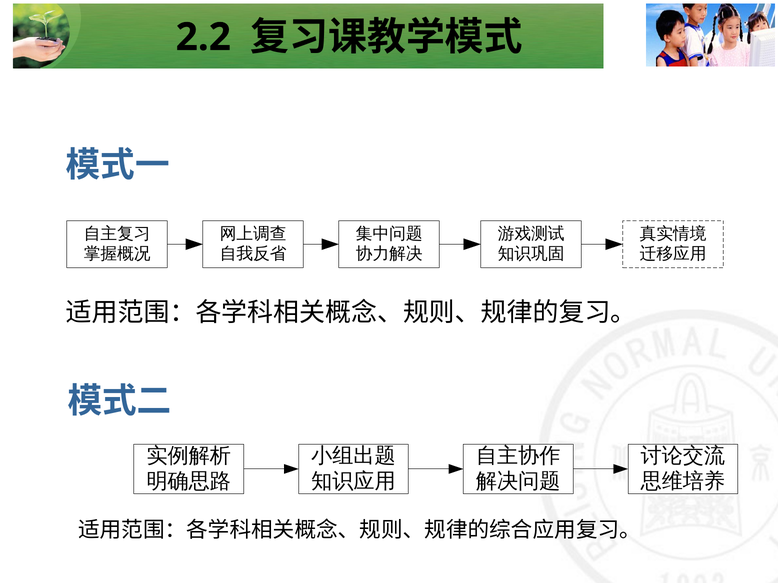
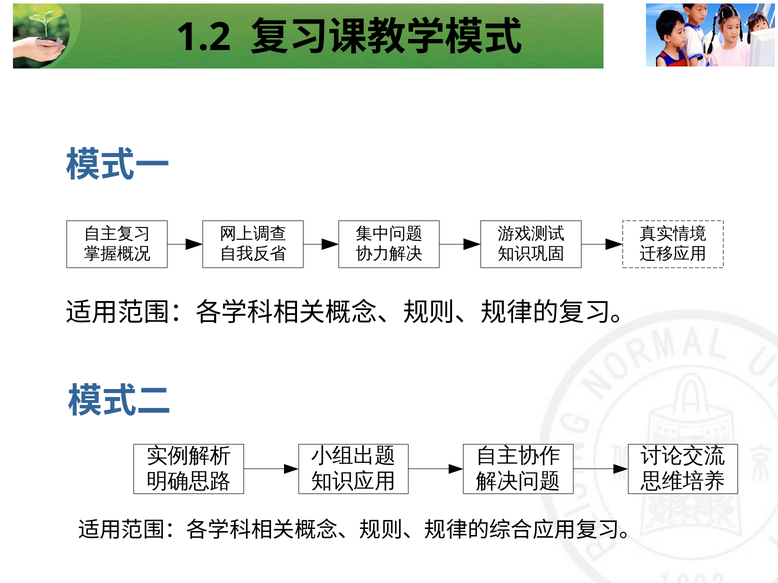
2.2: 2.2 -> 1.2
